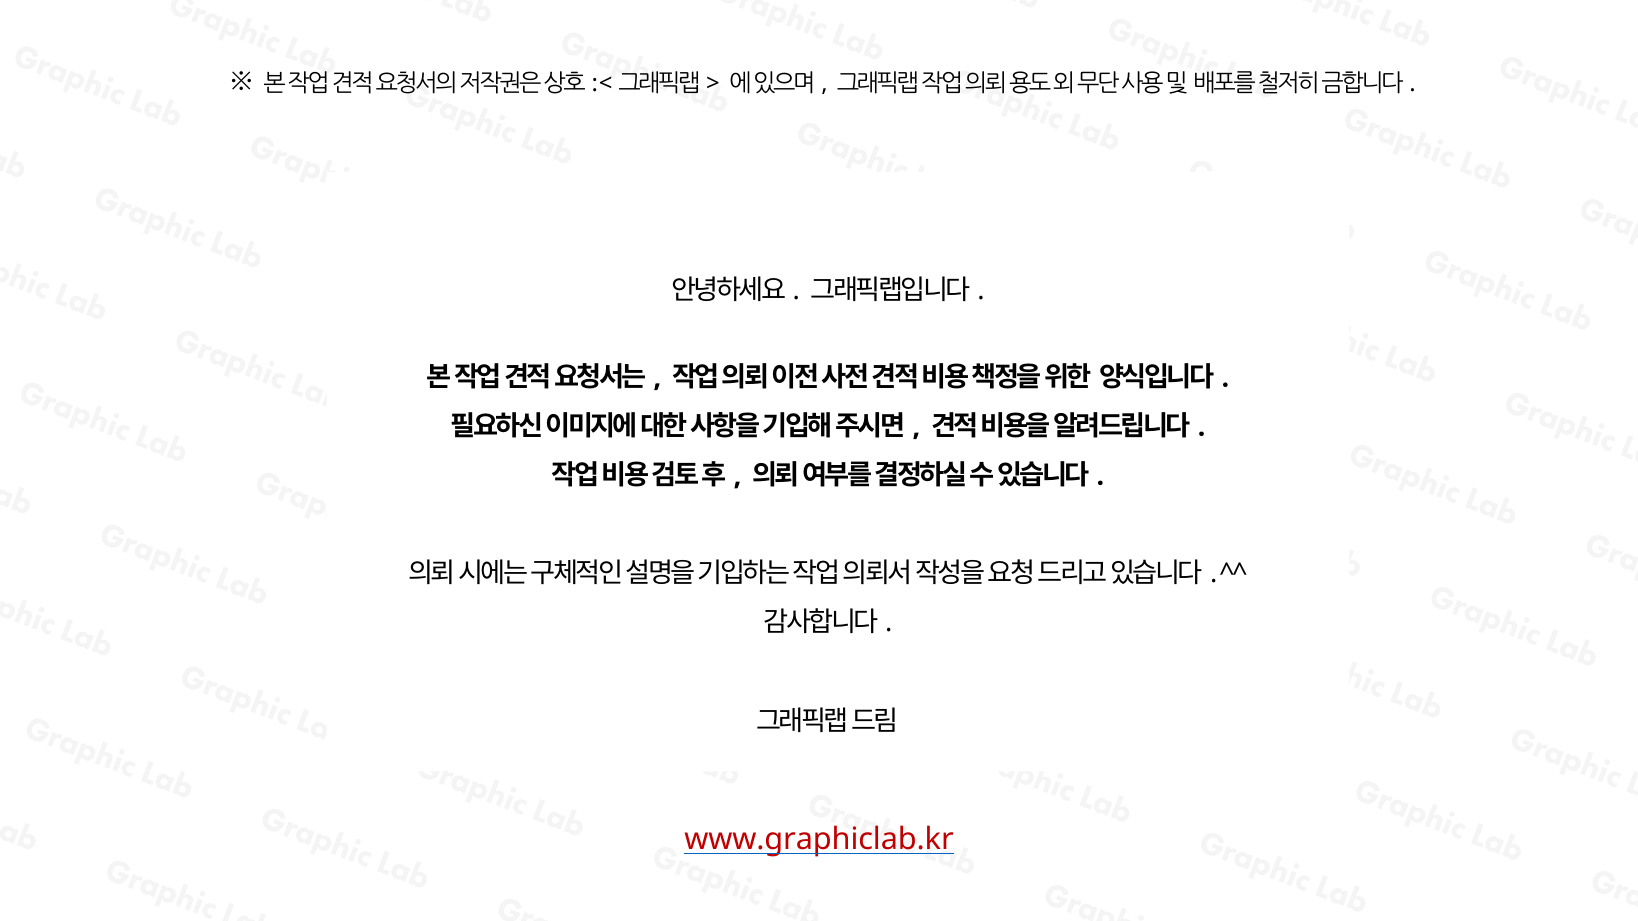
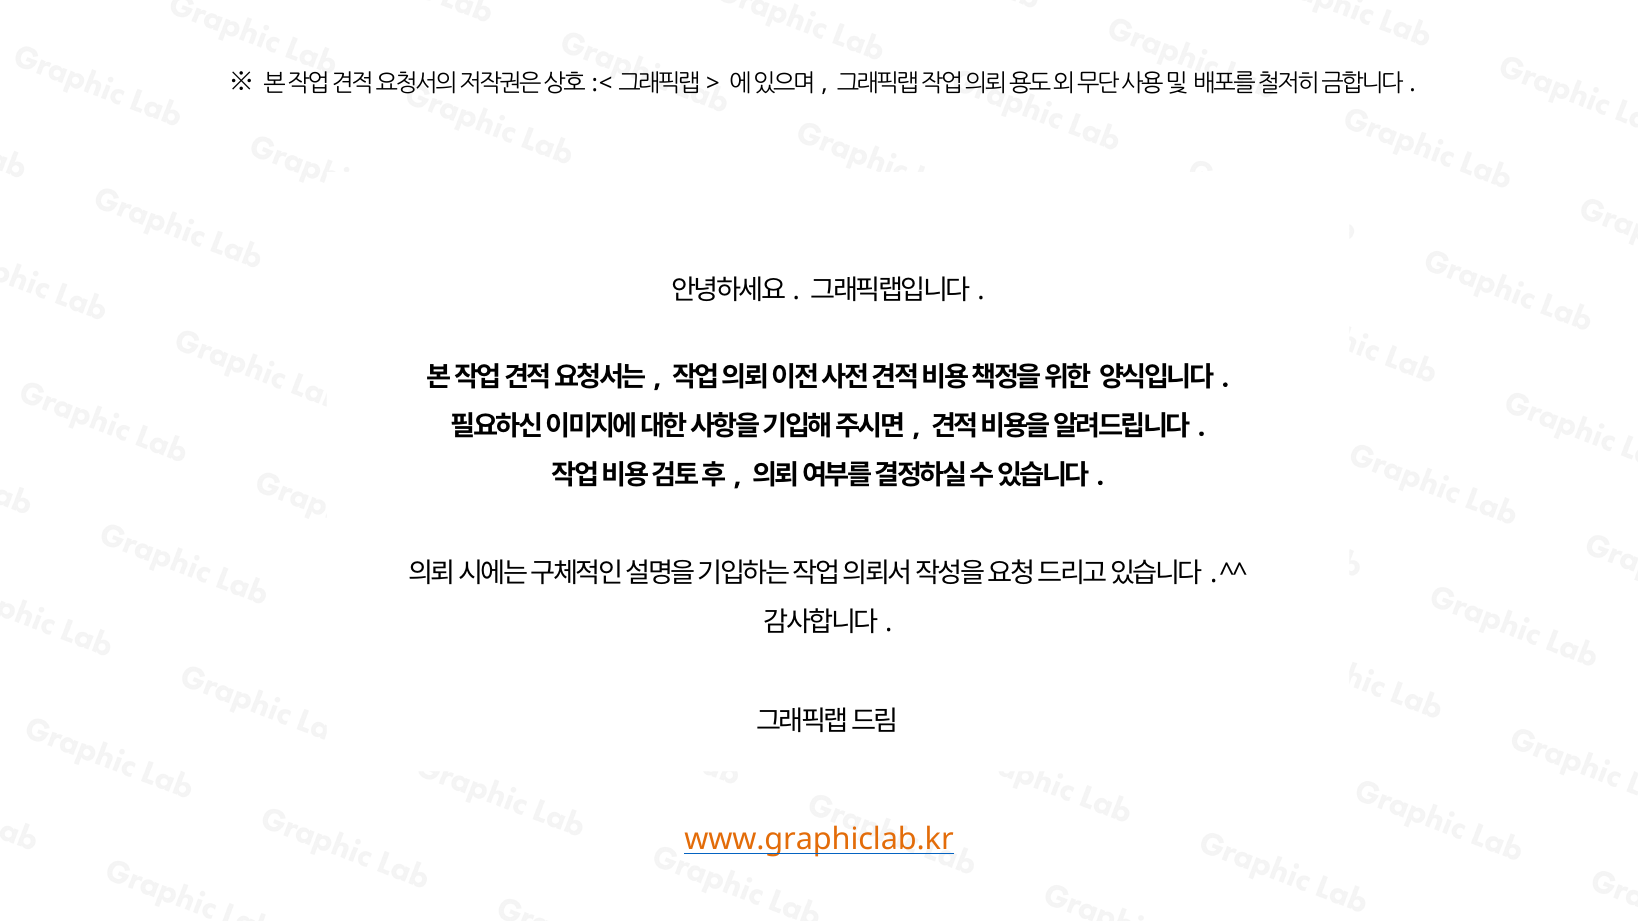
www.graphiclab.kr colour: red -> orange
